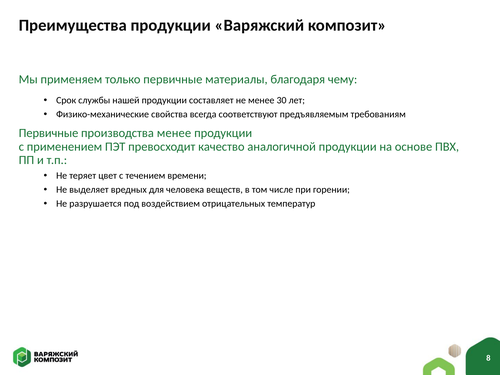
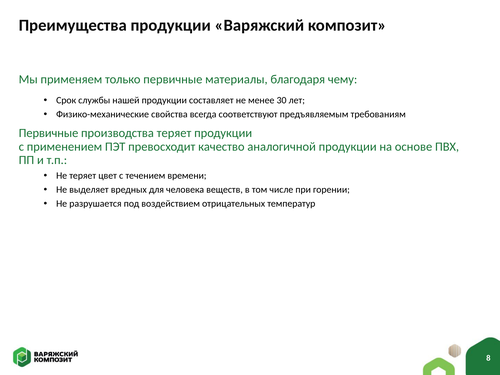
производства менее: менее -> теряет
